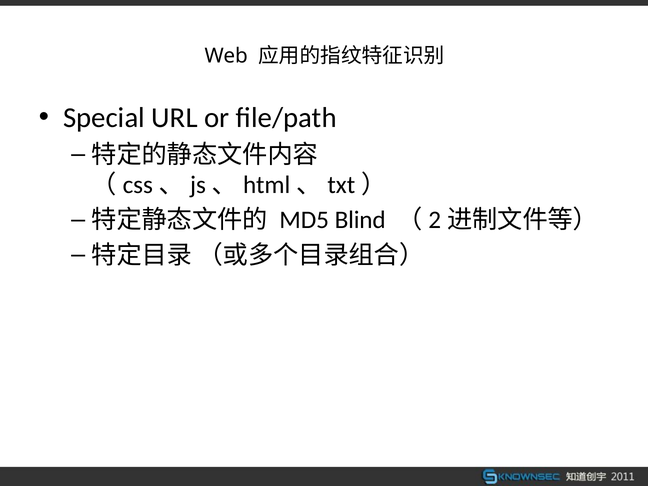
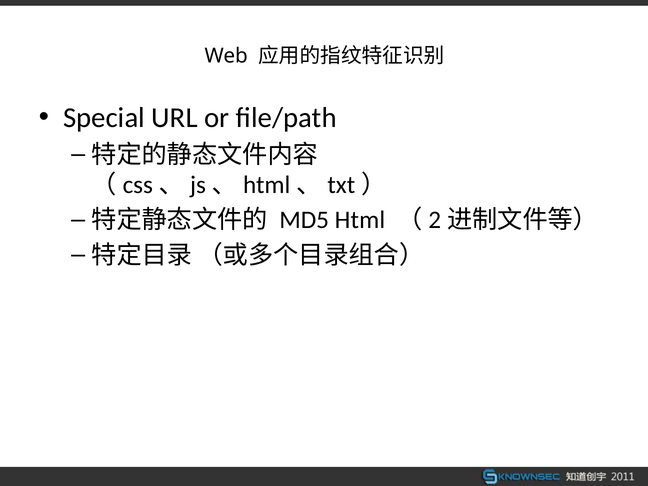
Blind: Blind -> Html
